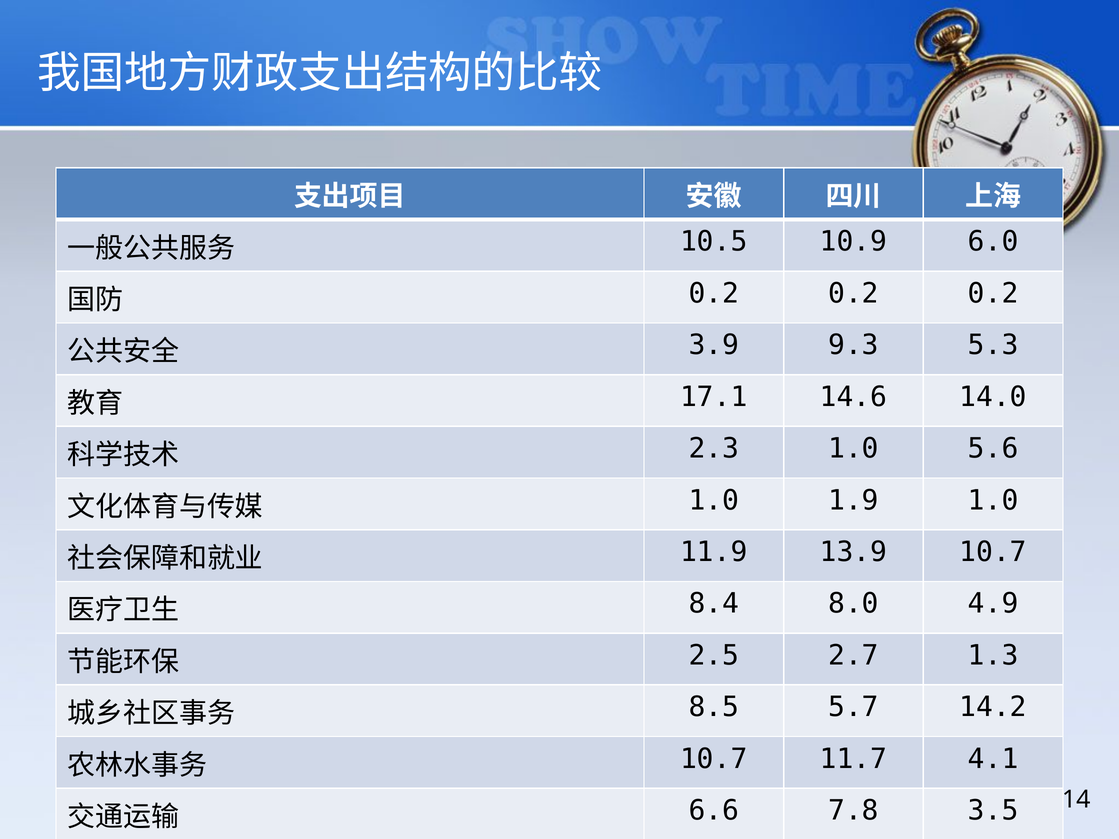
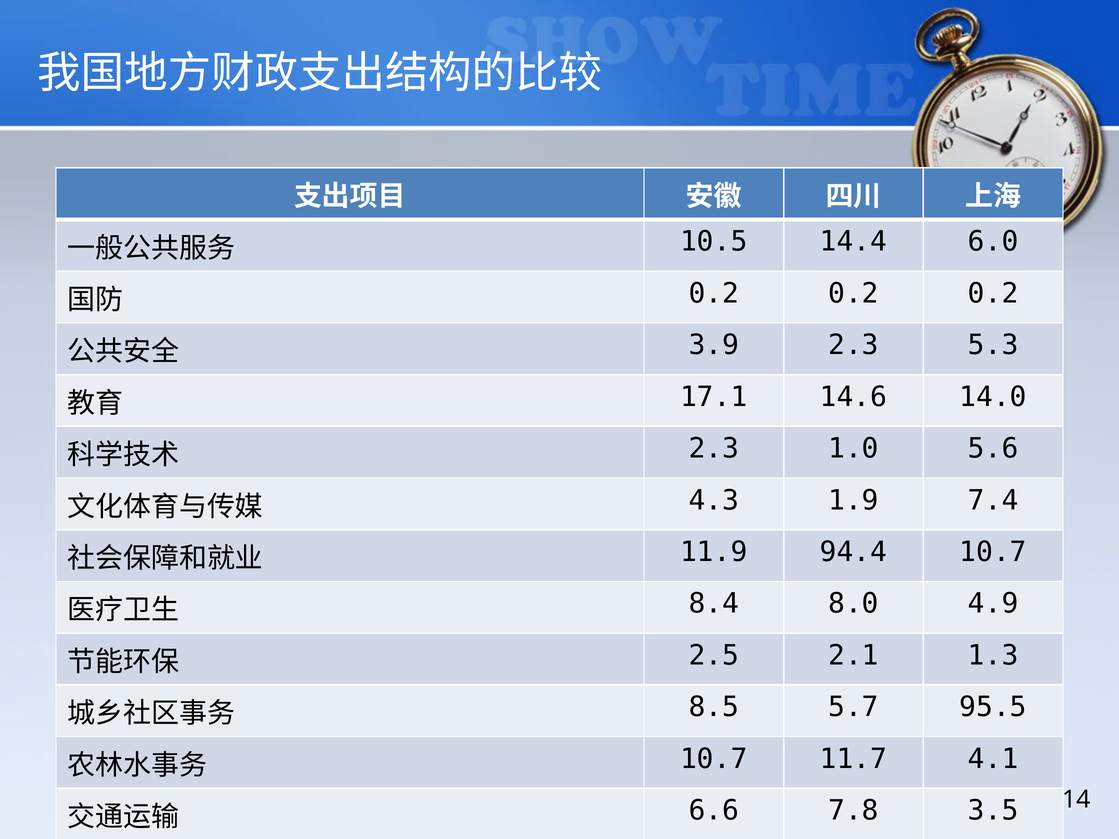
10.9: 10.9 -> 14.4
3.9 9.3: 9.3 -> 2.3
1.0 at (714, 500): 1.0 -> 4.3
1.9 1.0: 1.0 -> 7.4
13.9: 13.9 -> 94.4
2.7: 2.7 -> 2.1
14.2: 14.2 -> 95.5
